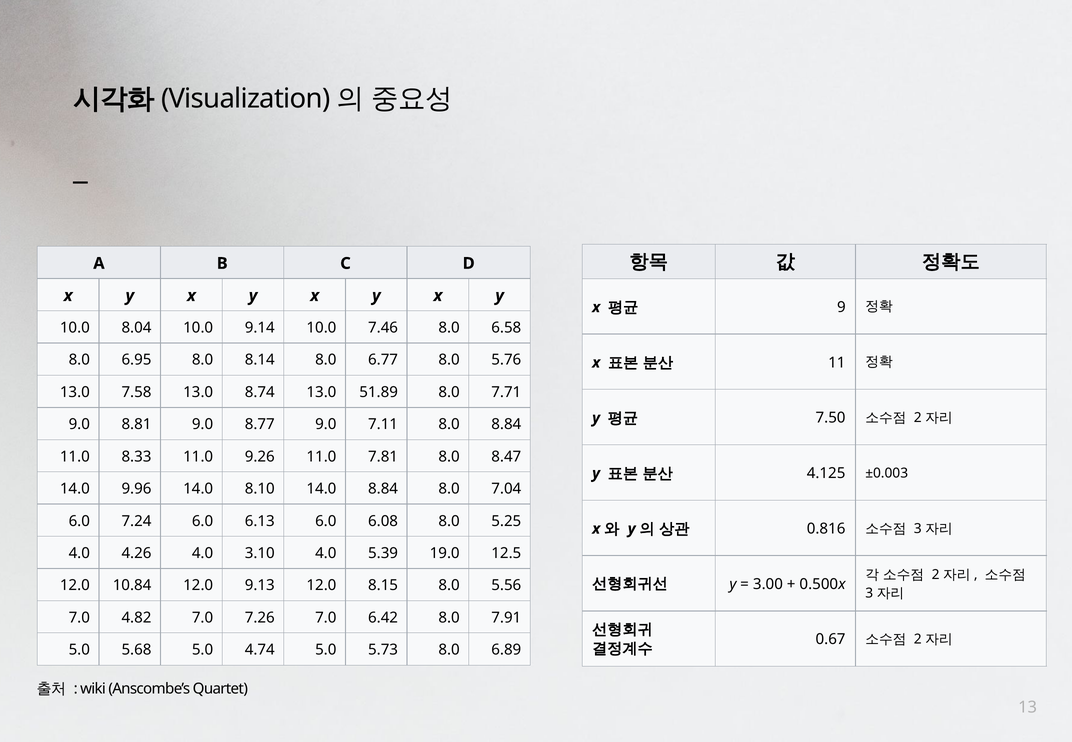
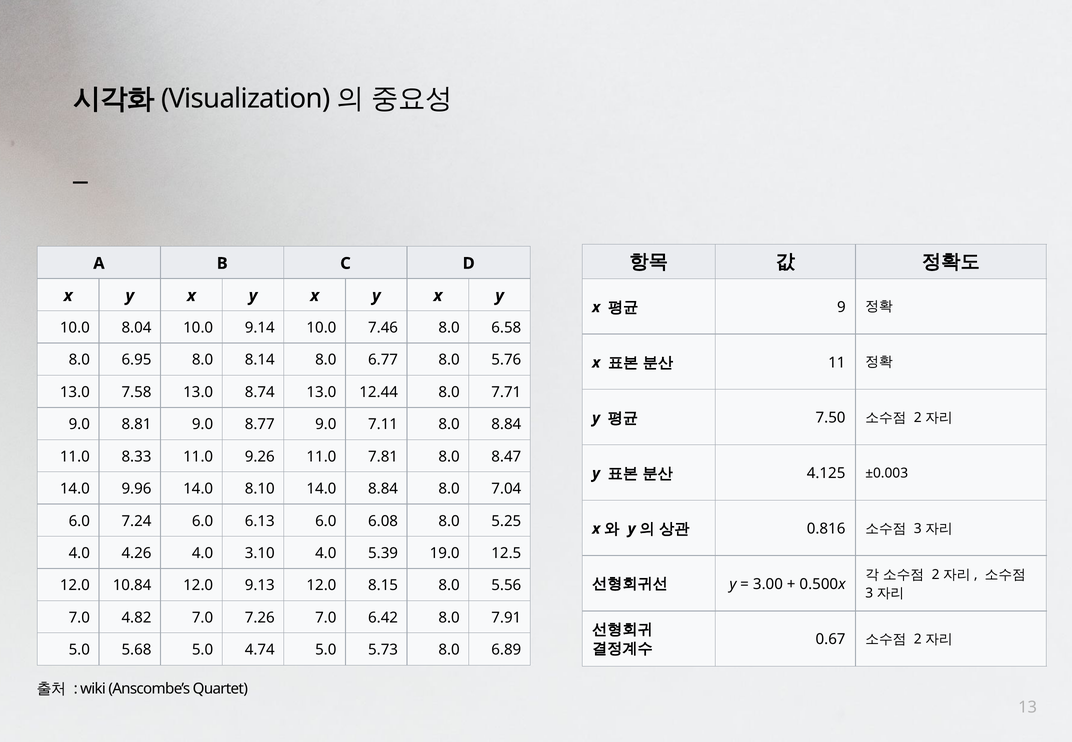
51.89: 51.89 -> 12.44
